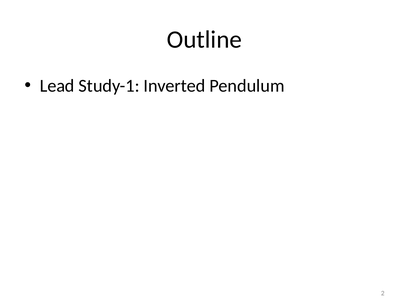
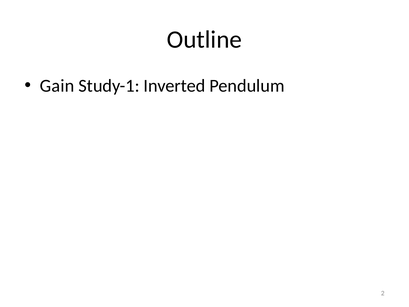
Lead: Lead -> Gain
